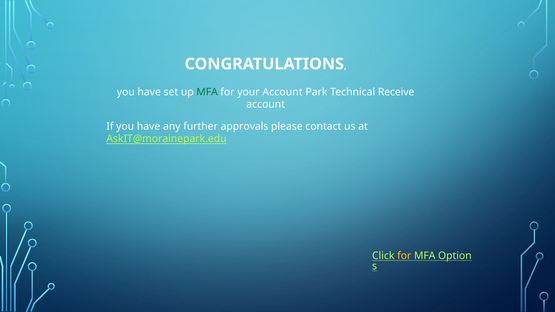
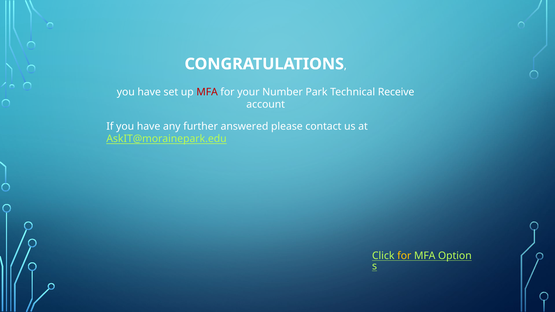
MFA at (207, 92) colour: green -> red
your Account: Account -> Number
approvals: approvals -> answered
